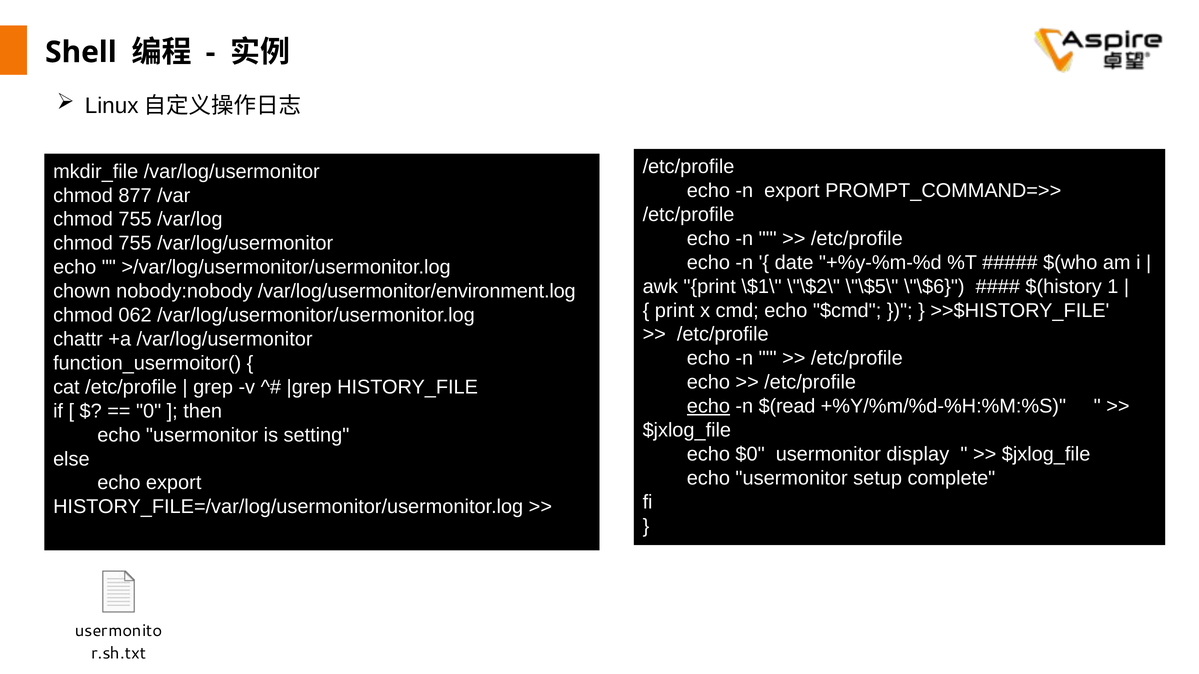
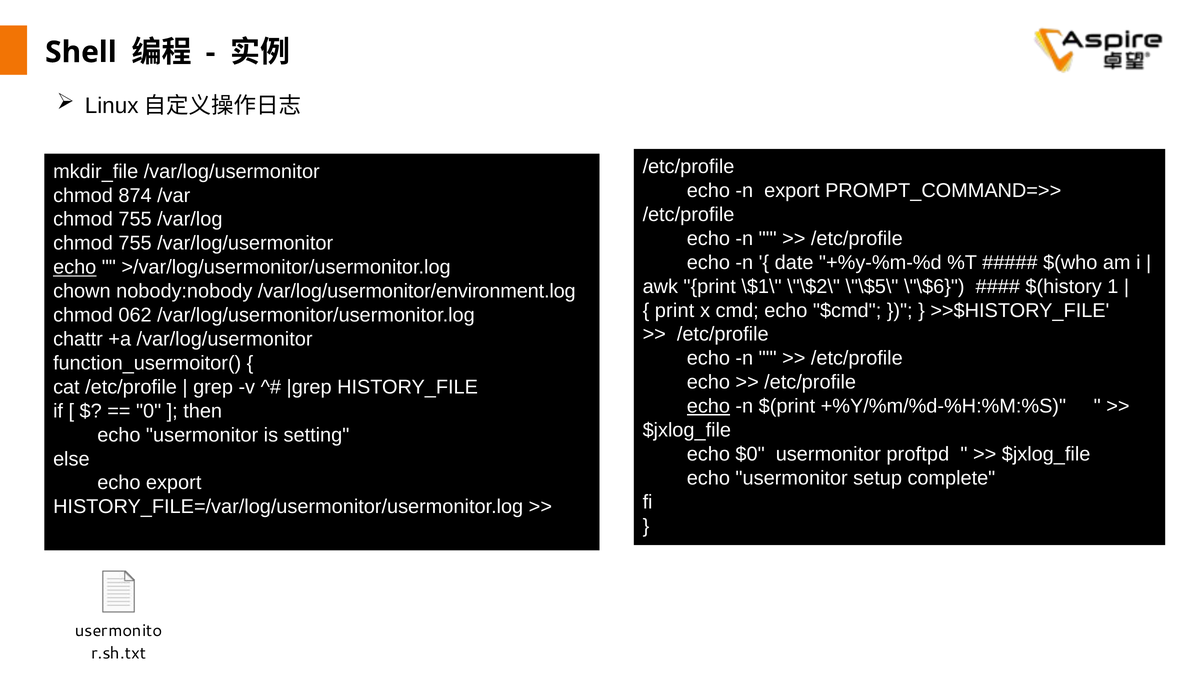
877: 877 -> 874
echo at (75, 267) underline: none -> present
$(read: $(read -> $(print
display: display -> proftpd
